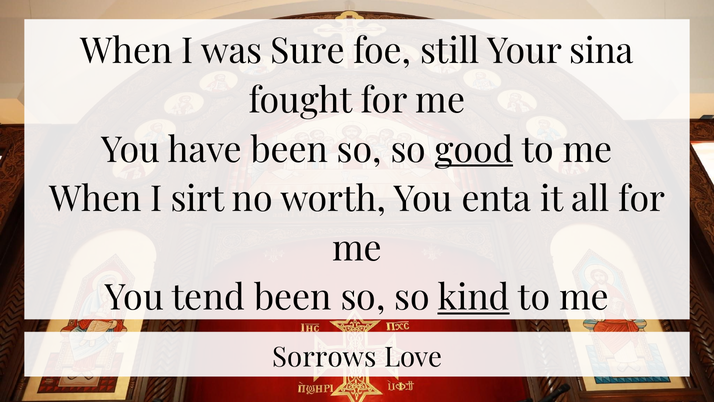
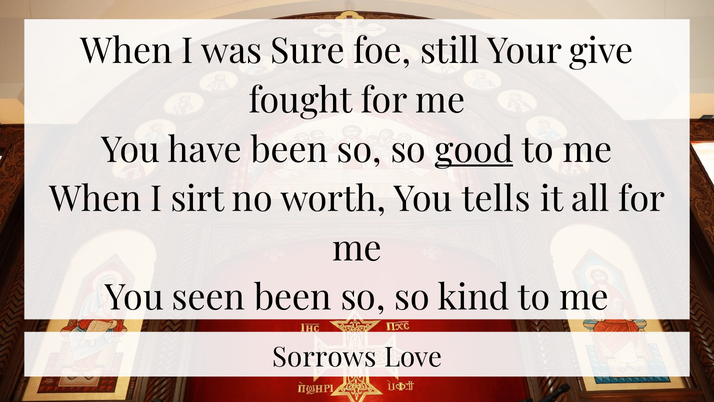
sina: sina -> give
enta: enta -> tells
tend: tend -> seen
kind underline: present -> none
